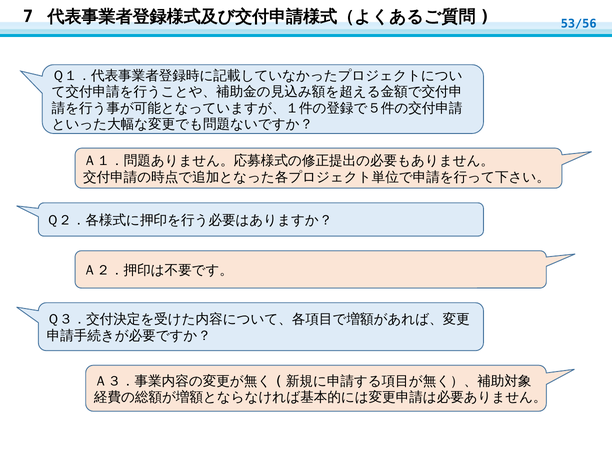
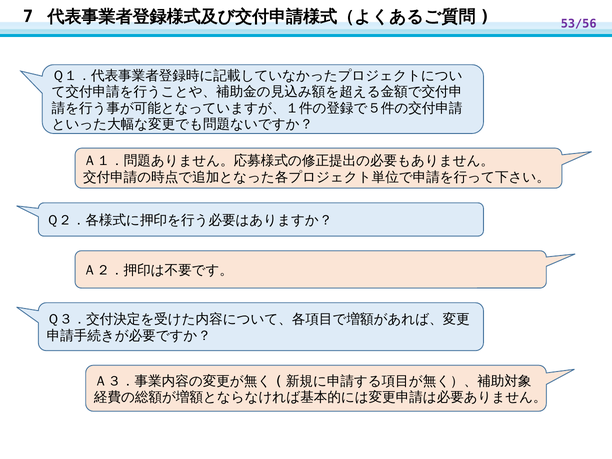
53/56 colour: blue -> purple
